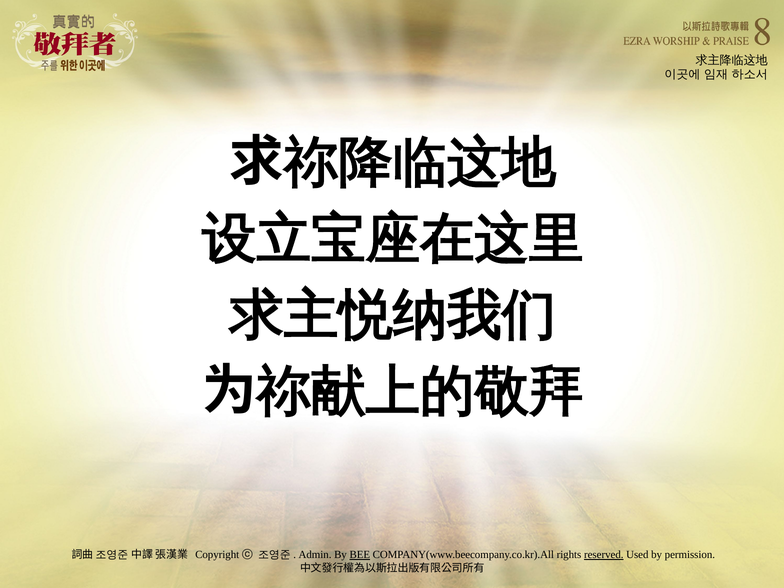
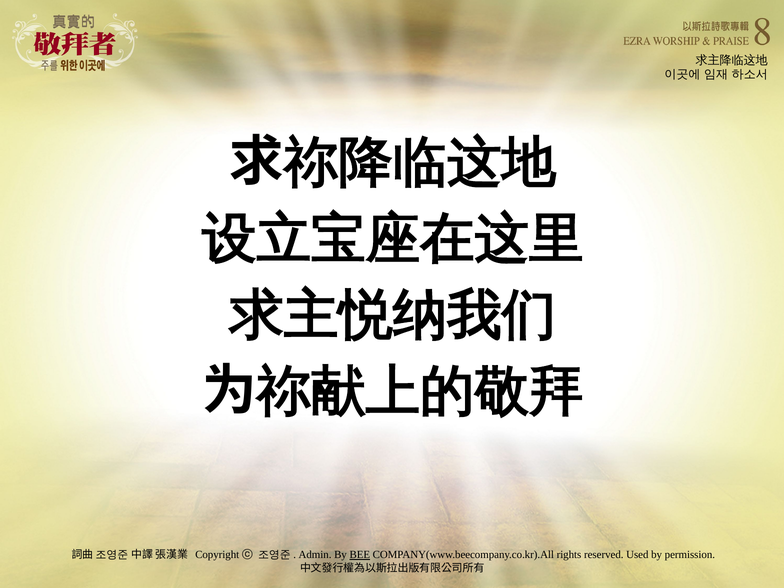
reserved underline: present -> none
